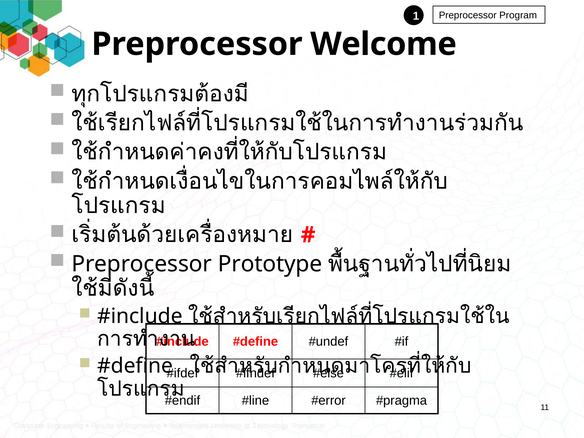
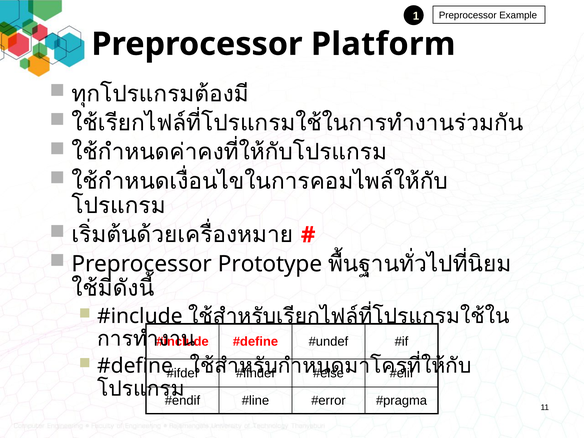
Program: Program -> Example
Welcome: Welcome -> Platform
